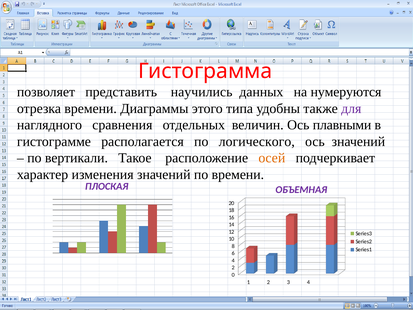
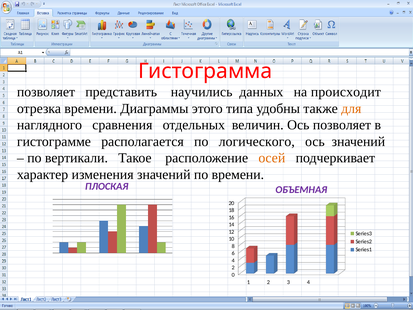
нумеруются: нумеруются -> происходит
для colour: purple -> orange
Ось плавными: плавными -> позволяет
